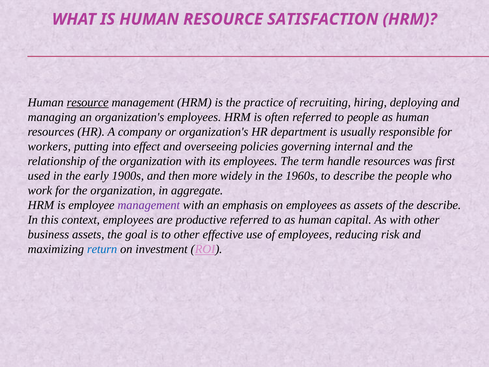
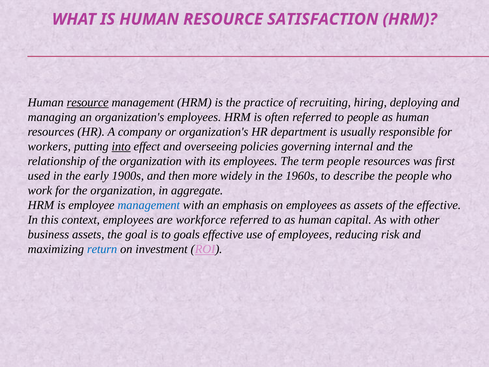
into underline: none -> present
term handle: handle -> people
management at (149, 205) colour: purple -> blue
the describe: describe -> effective
productive: productive -> workforce
to other: other -> goals
